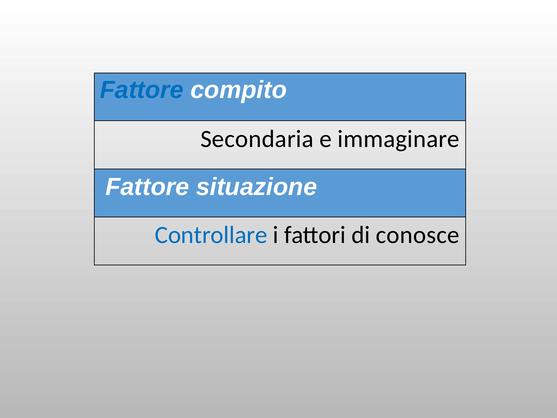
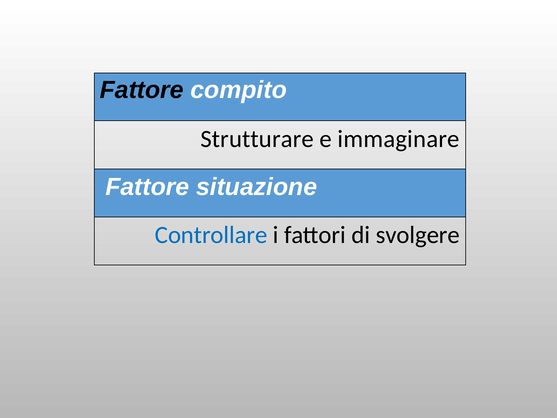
Fattore at (142, 90) colour: blue -> black
Secondaria: Secondaria -> Strutturare
conosce: conosce -> svolgere
